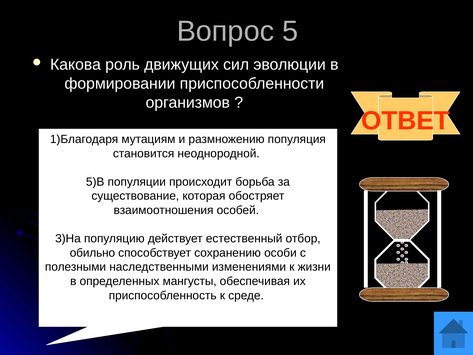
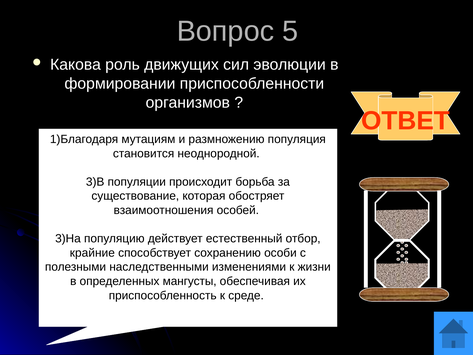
5)В: 5)В -> 3)В
обильно: обильно -> крайние
